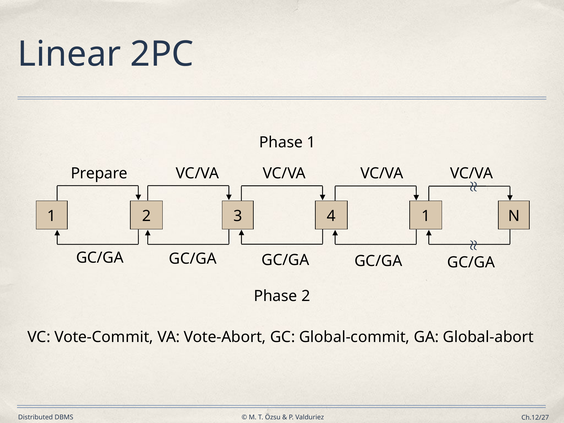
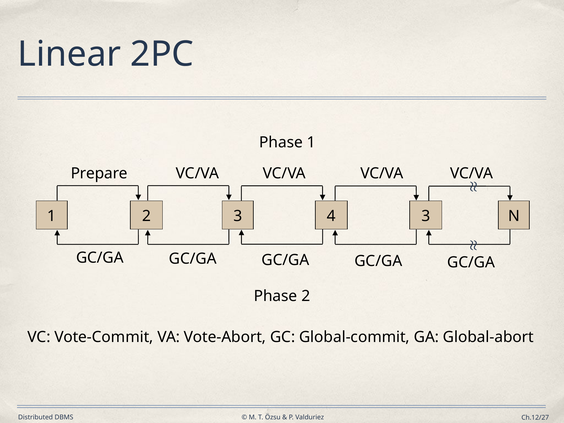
4 1: 1 -> 3
